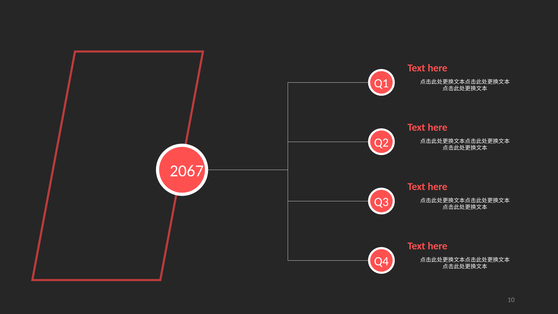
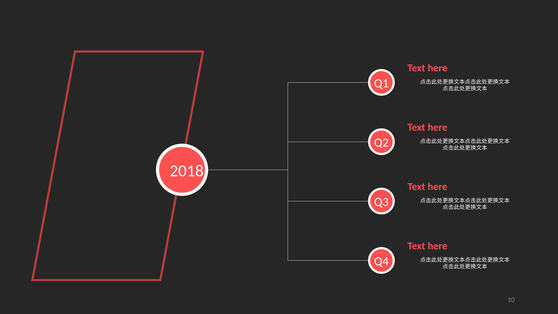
2067: 2067 -> 2018
